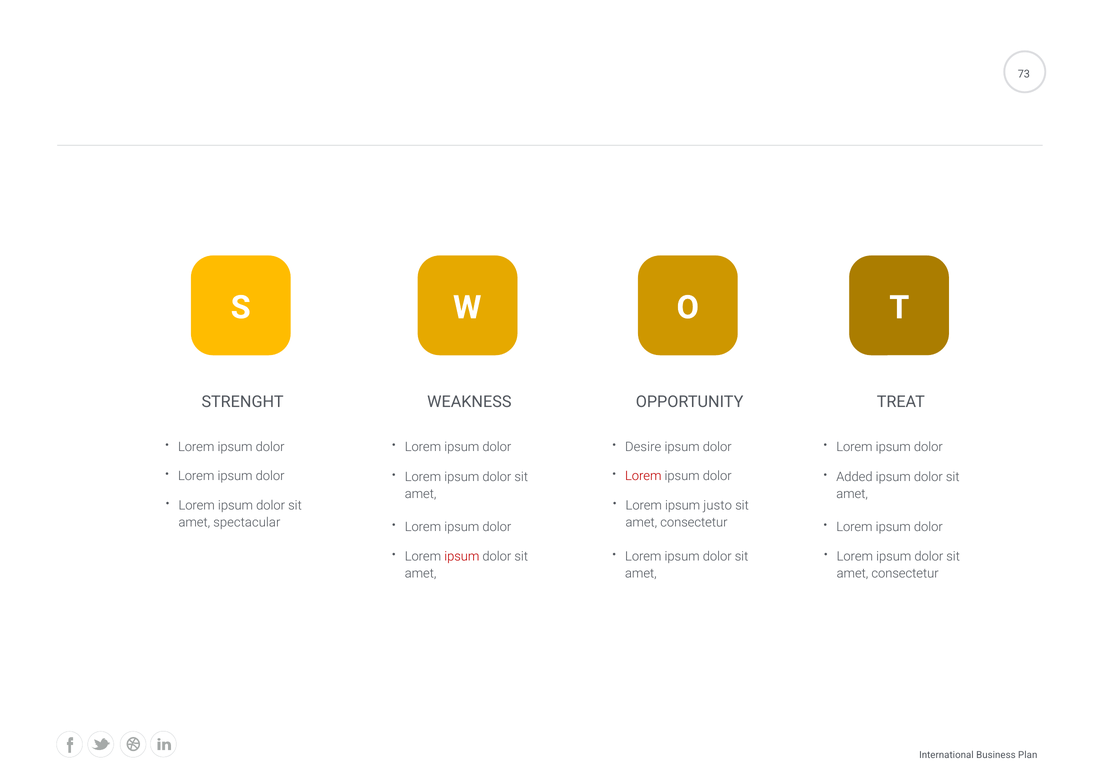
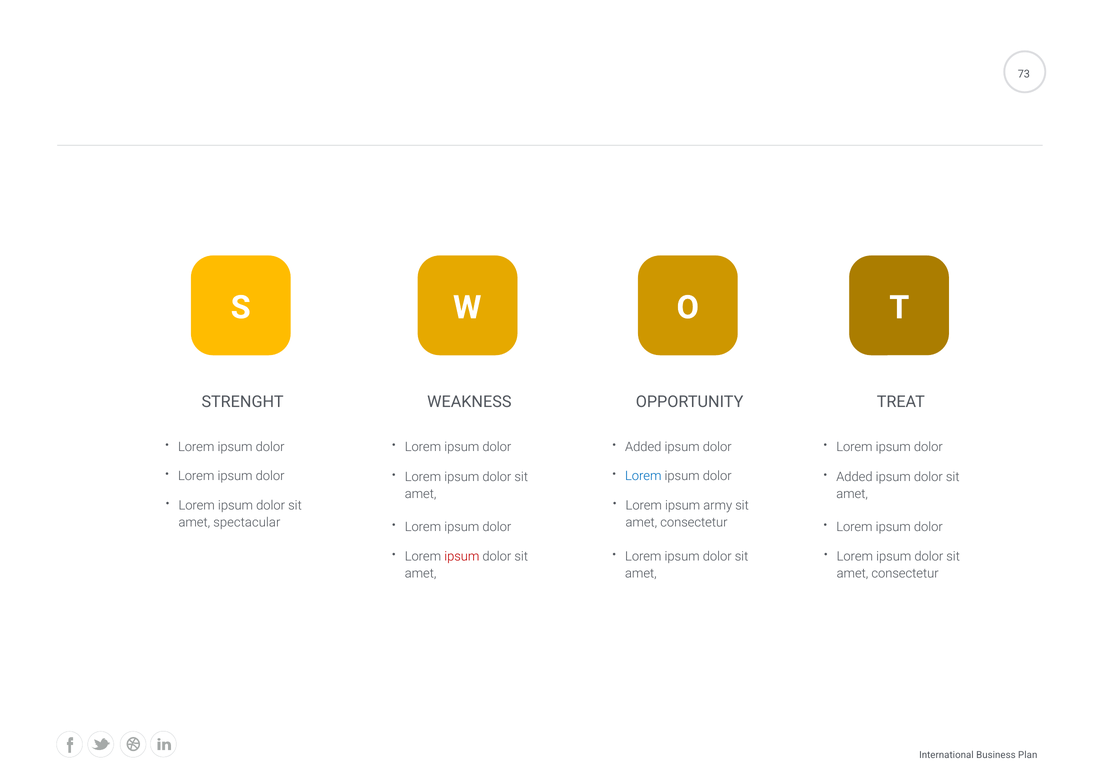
Desire at (643, 447): Desire -> Added
Lorem at (643, 476) colour: red -> blue
justo: justo -> army
